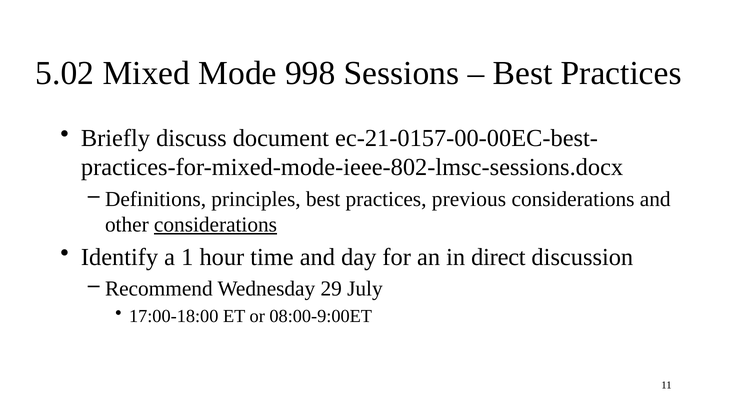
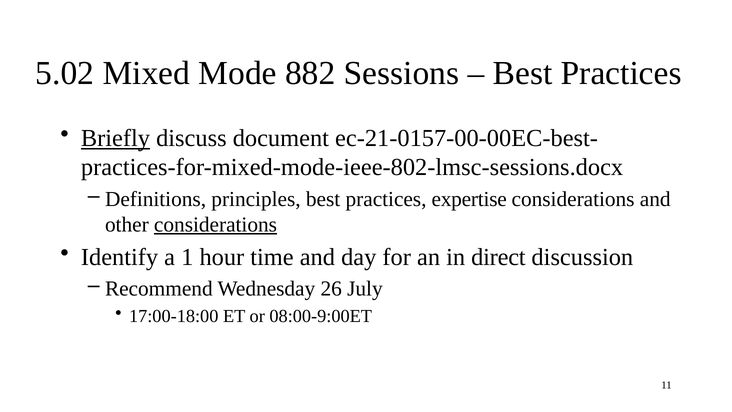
998: 998 -> 882
Briefly underline: none -> present
previous: previous -> expertise
29: 29 -> 26
